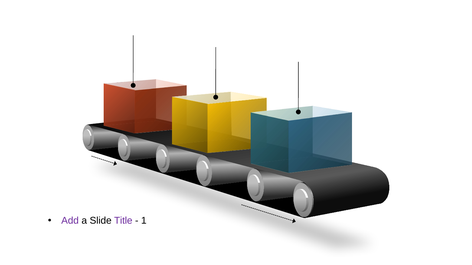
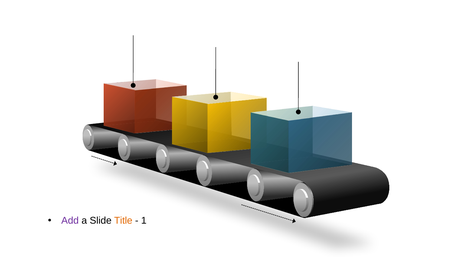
Title colour: purple -> orange
